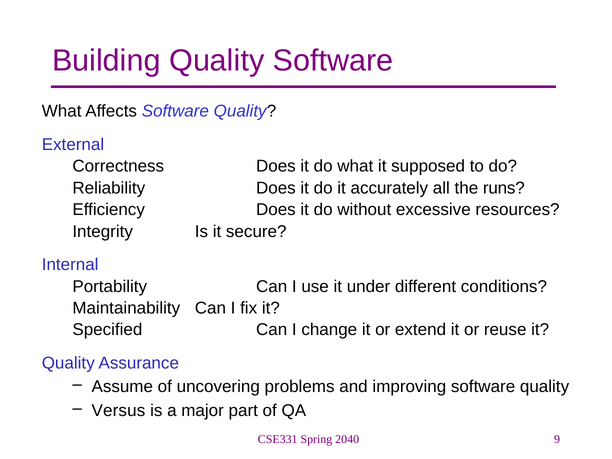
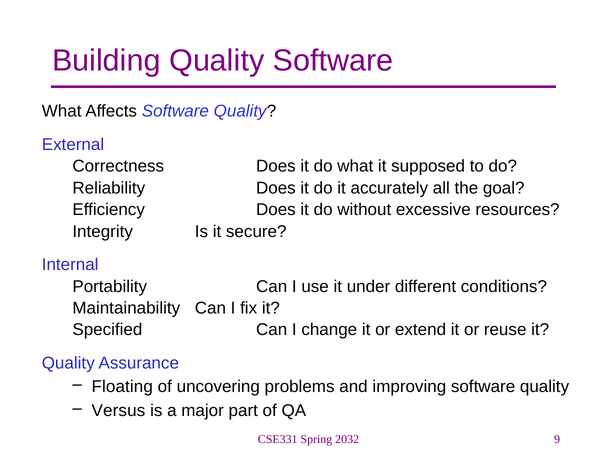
runs: runs -> goal
Assume: Assume -> Floating
2040: 2040 -> 2032
